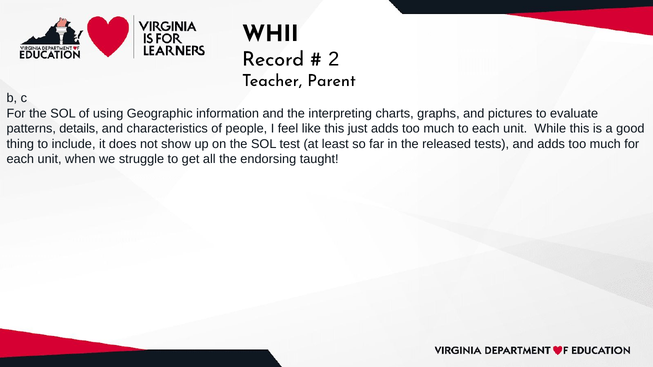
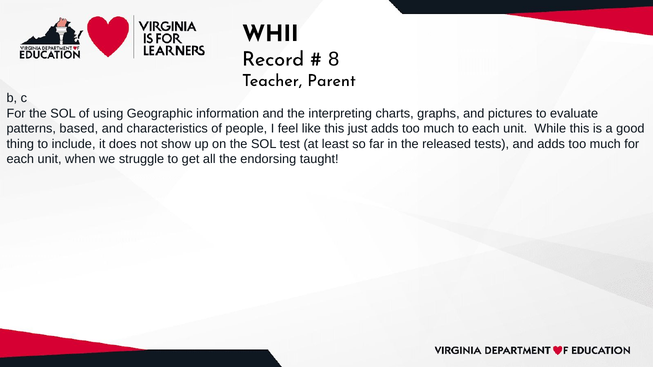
2: 2 -> 8
details: details -> based
